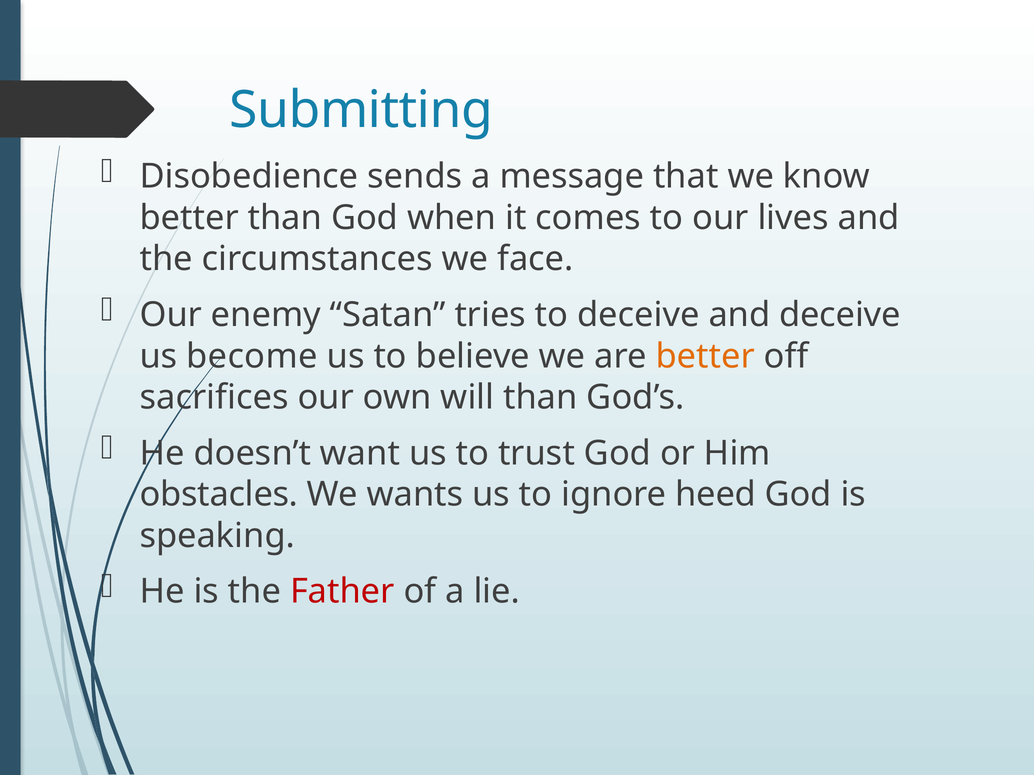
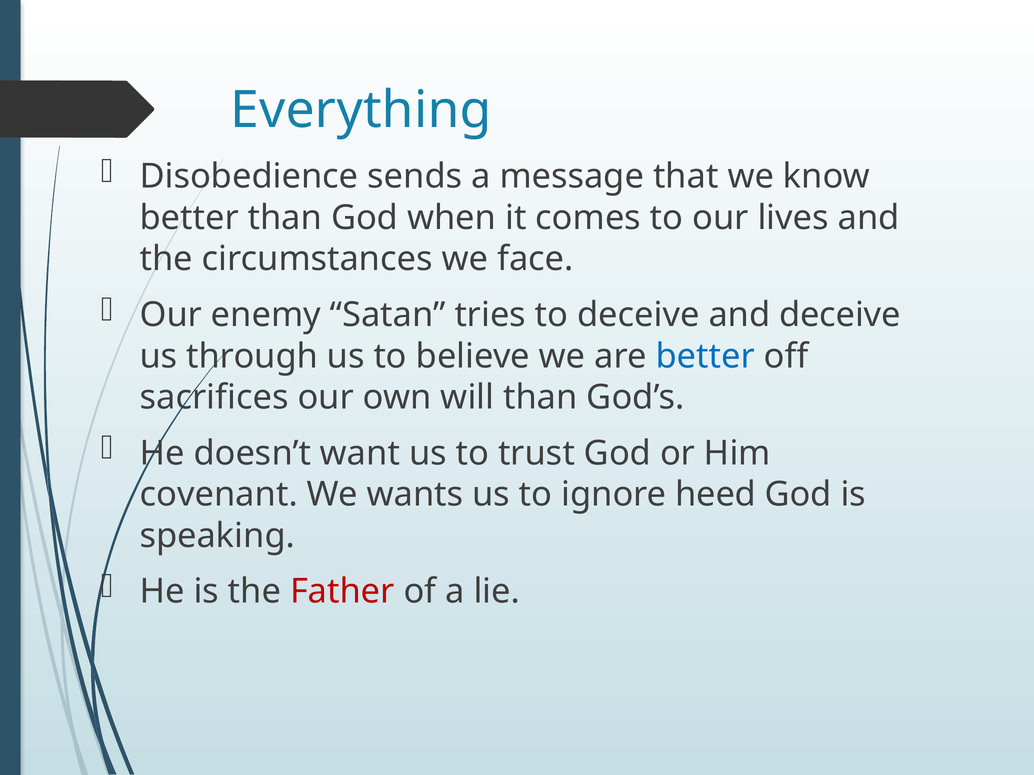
Submitting: Submitting -> Everything
become: become -> through
better at (705, 356) colour: orange -> blue
obstacles: obstacles -> covenant
